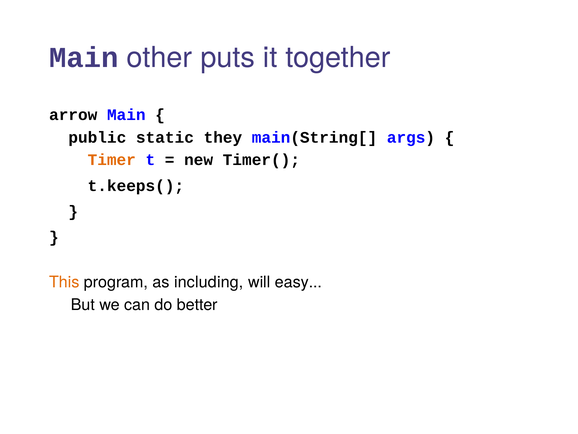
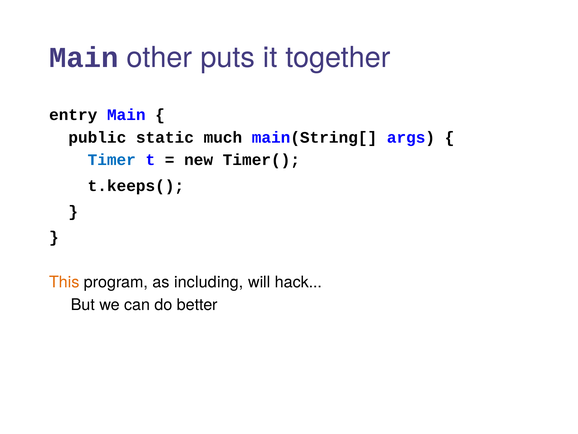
arrow: arrow -> entry
they: they -> much
Timer colour: orange -> blue
easy: easy -> hack
